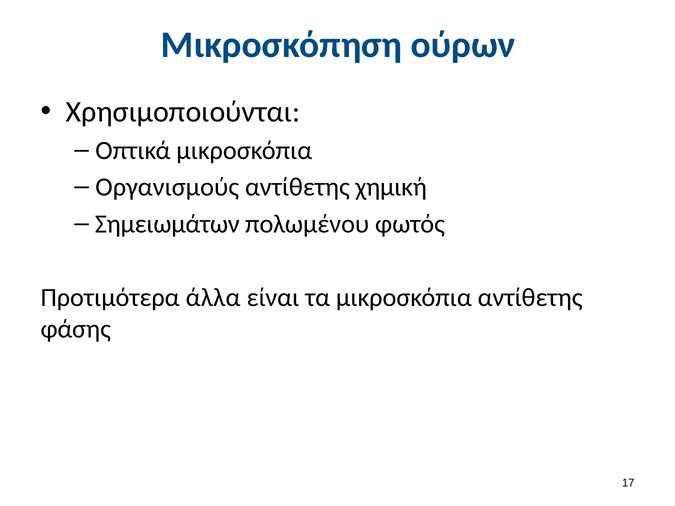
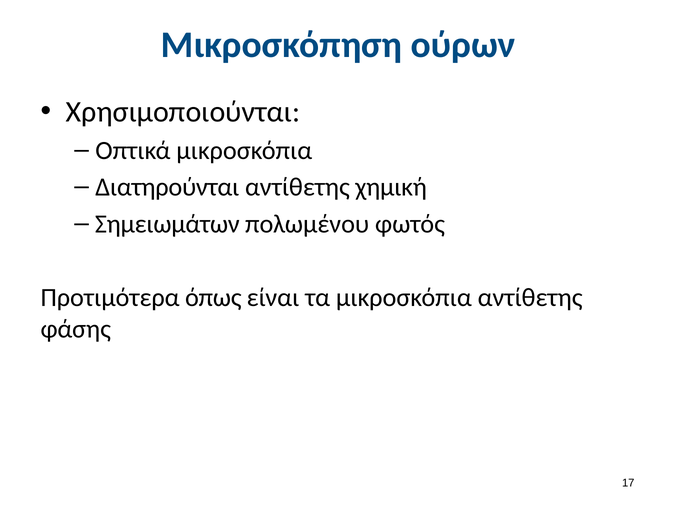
Οργανισμούς: Οργανισμούς -> Διατηρούνται
άλλα: άλλα -> όπως
